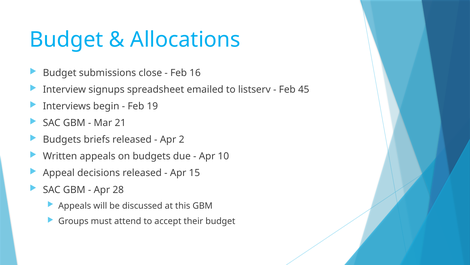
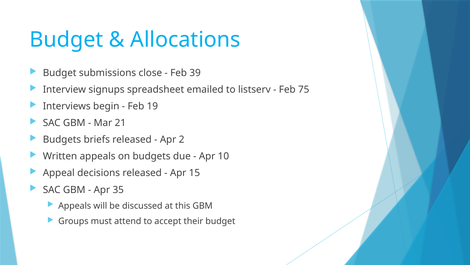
16: 16 -> 39
45: 45 -> 75
28: 28 -> 35
